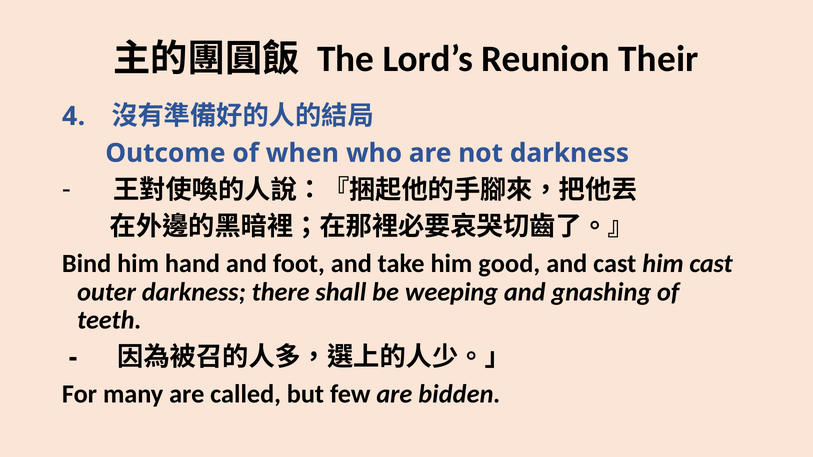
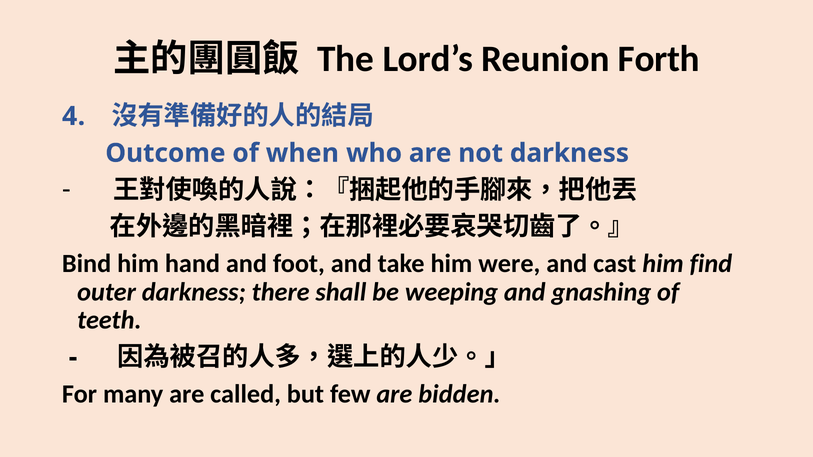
Their: Their -> Forth
good: good -> were
him cast: cast -> find
